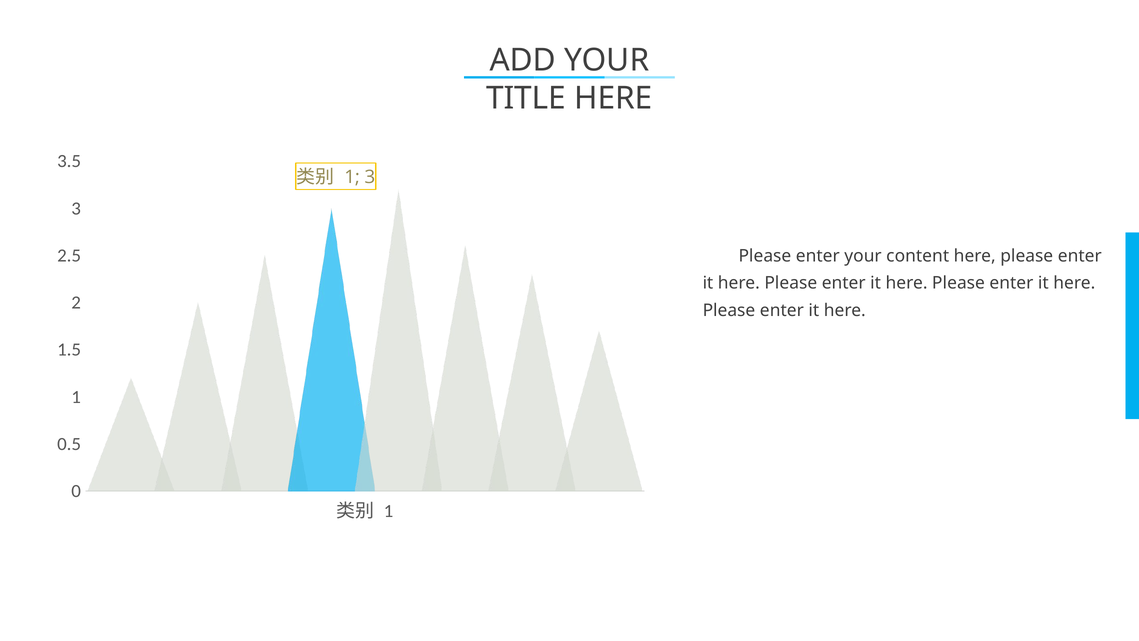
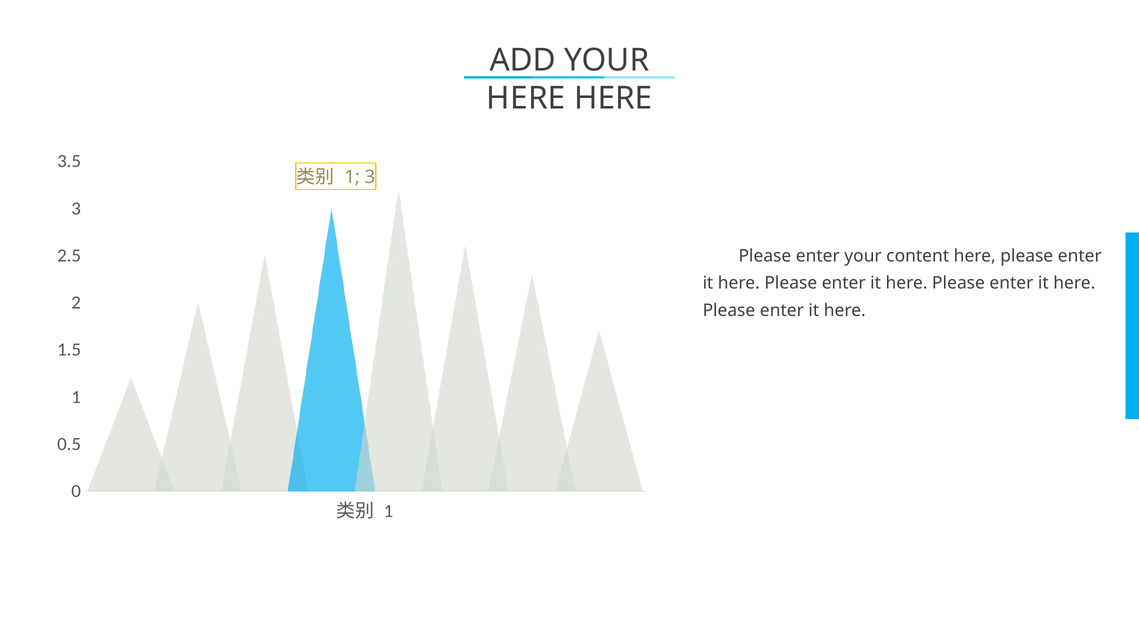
TITLE at (526, 98): TITLE -> HERE
